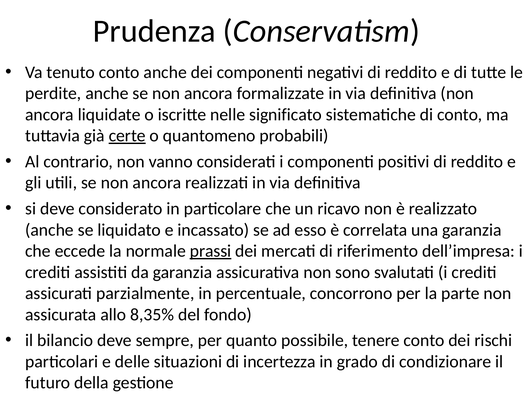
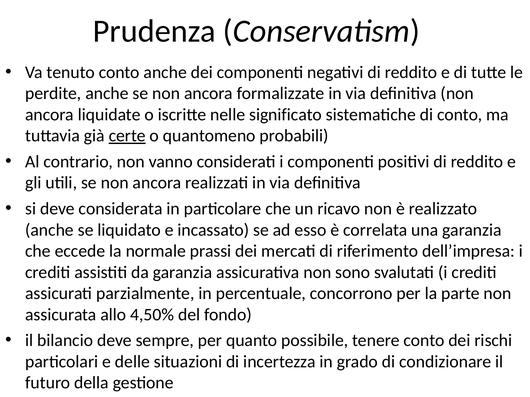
considerato: considerato -> considerata
prassi underline: present -> none
8,35%: 8,35% -> 4,50%
